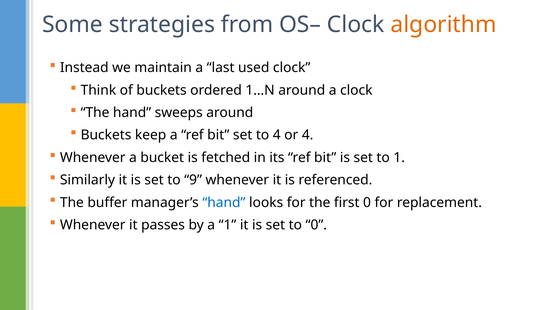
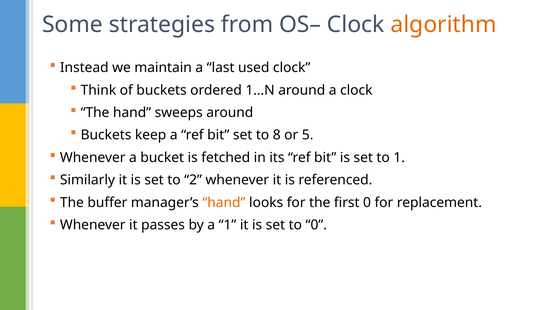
to 4: 4 -> 8
or 4: 4 -> 5
9: 9 -> 2
hand at (224, 202) colour: blue -> orange
